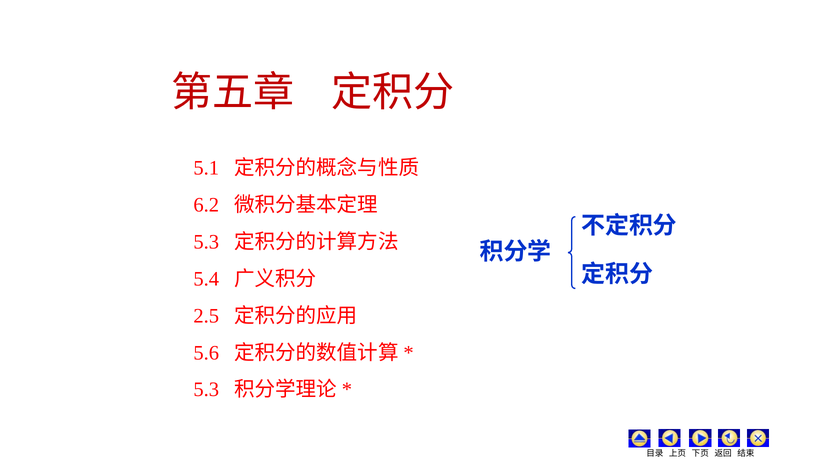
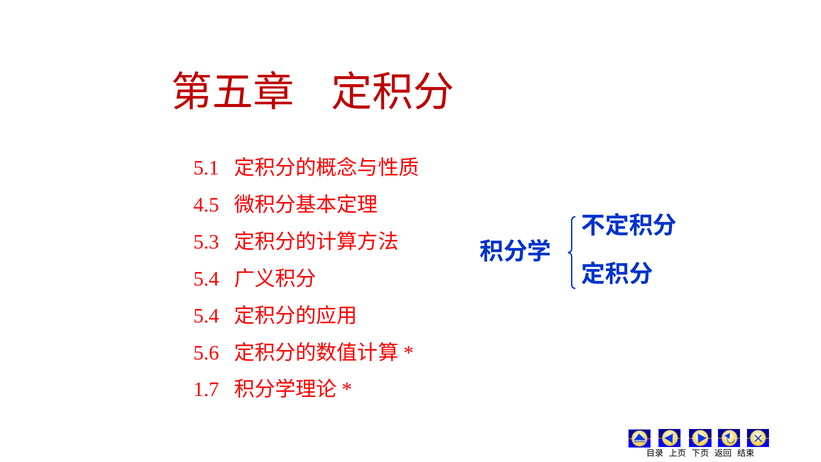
6.2: 6.2 -> 4.5
2.5 at (206, 316): 2.5 -> 5.4
5.3 at (206, 390): 5.3 -> 1.7
